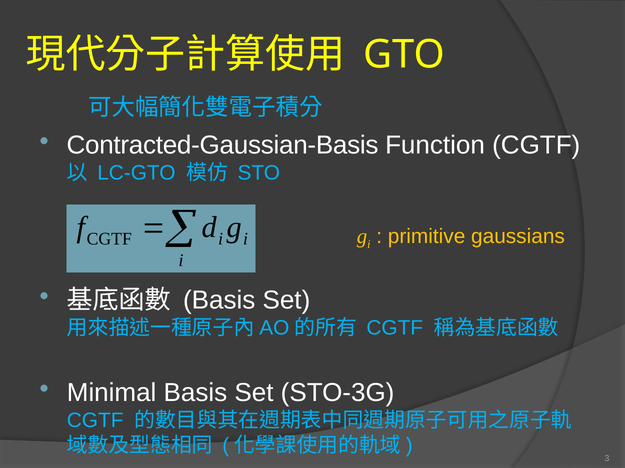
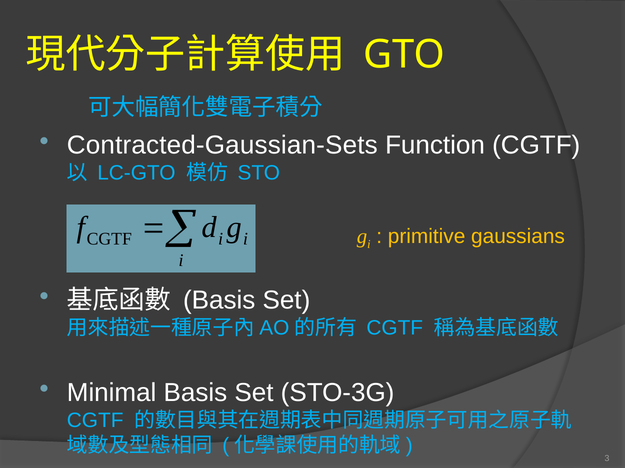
Contracted-Gaussian-Basis: Contracted-Gaussian-Basis -> Contracted-Gaussian-Sets
